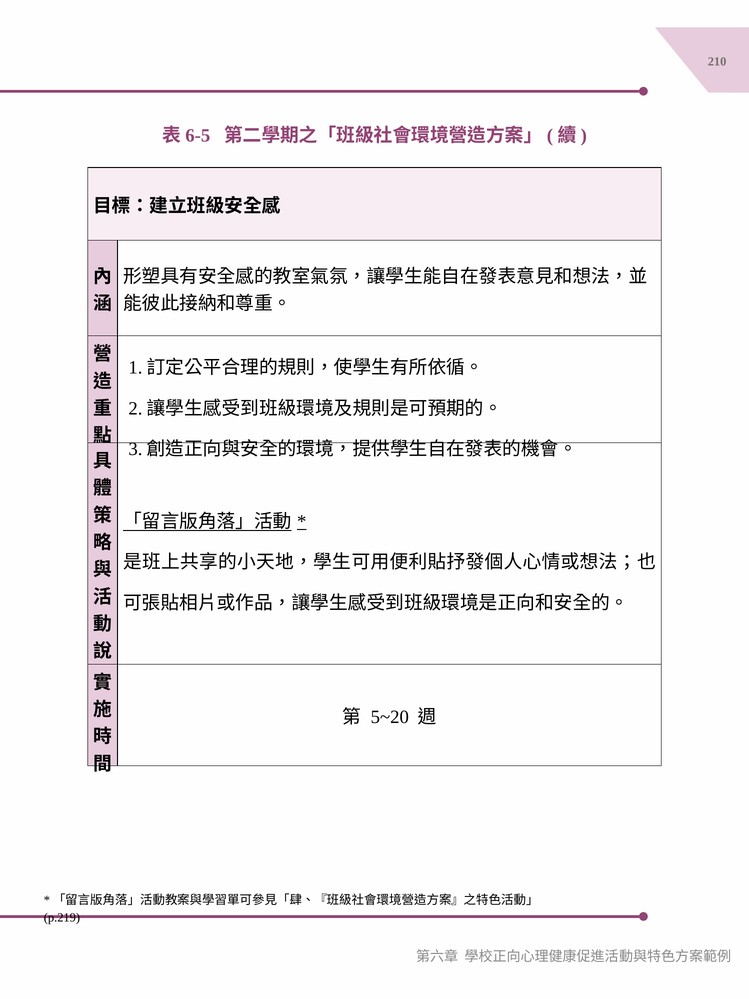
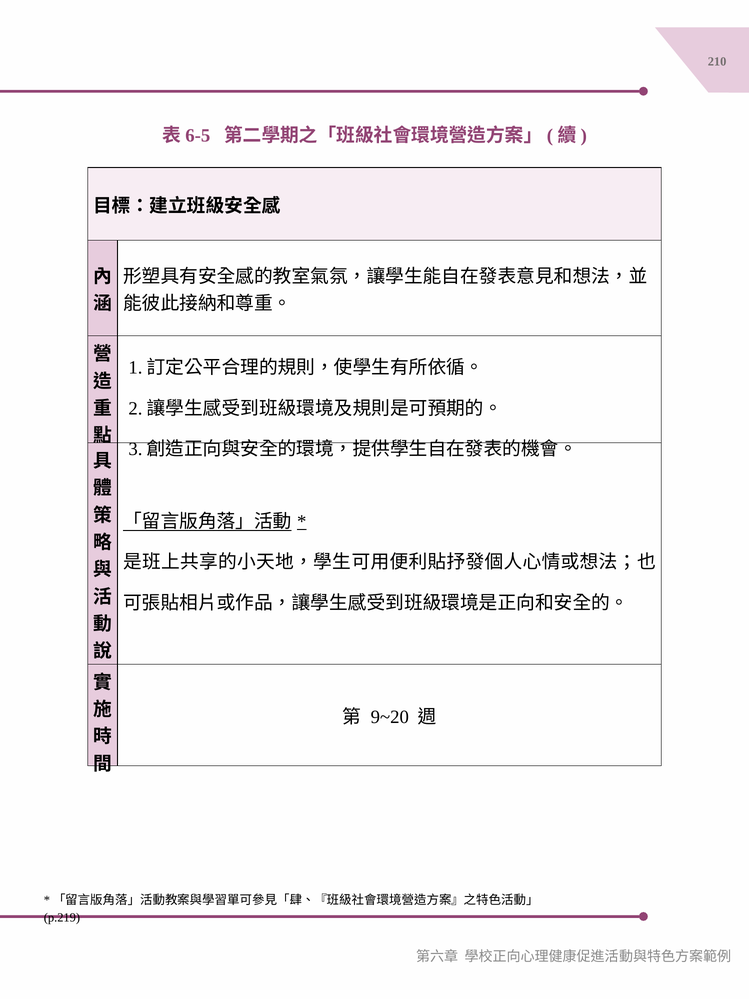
5~20: 5~20 -> 9~20
